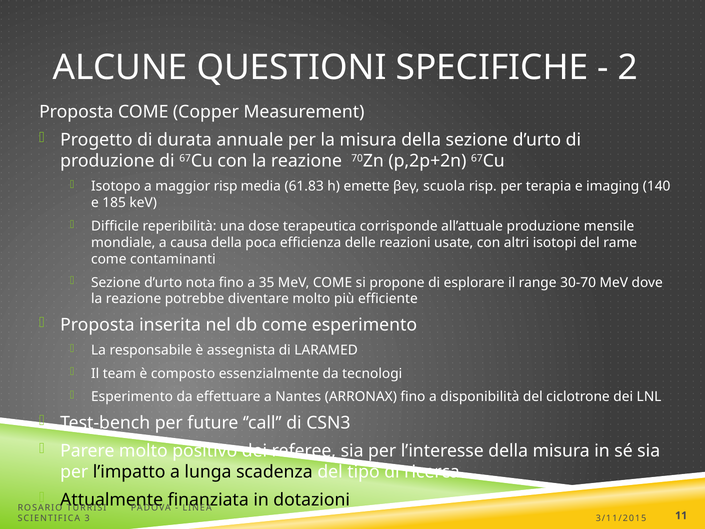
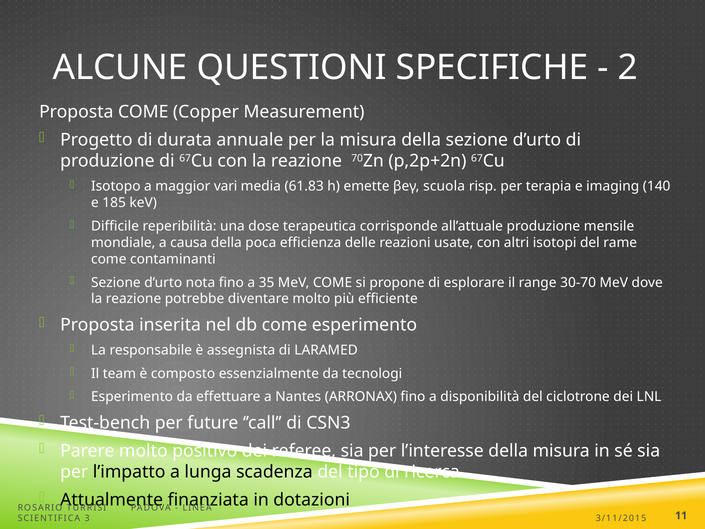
maggior risp: risp -> vari
